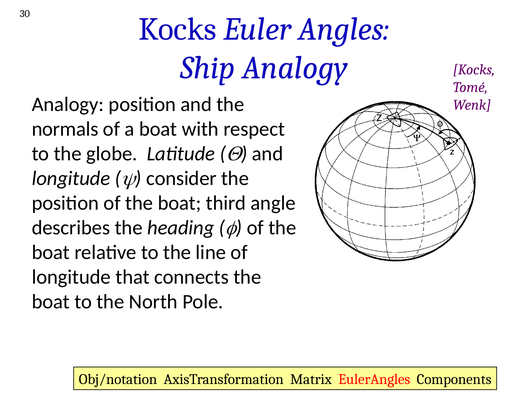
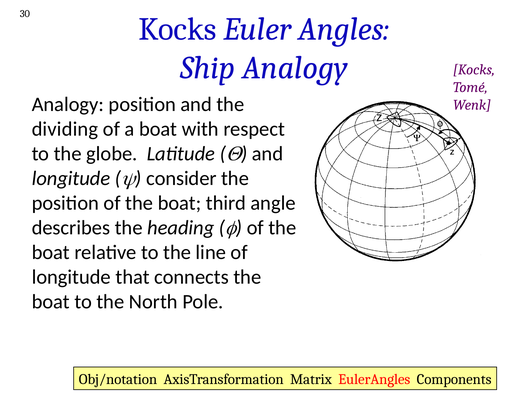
normals: normals -> dividing
